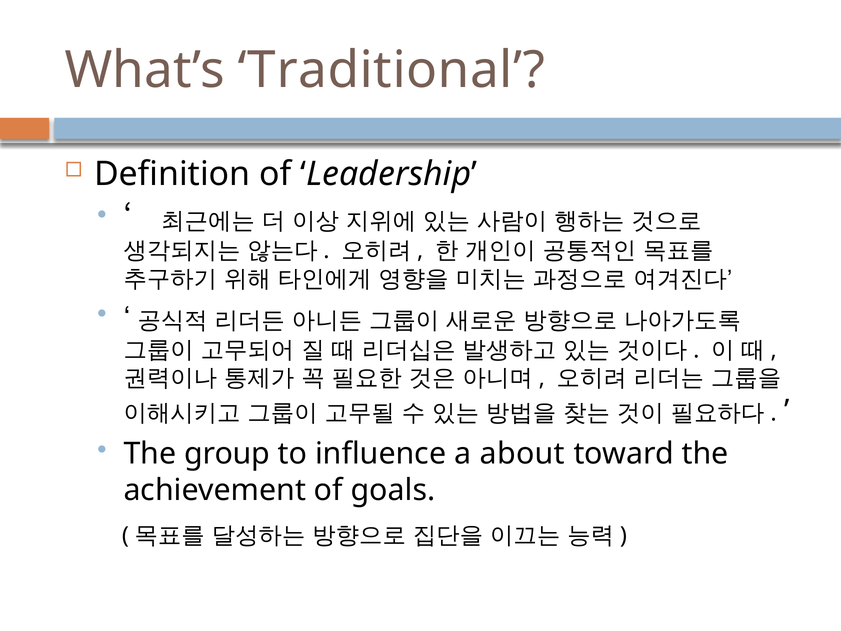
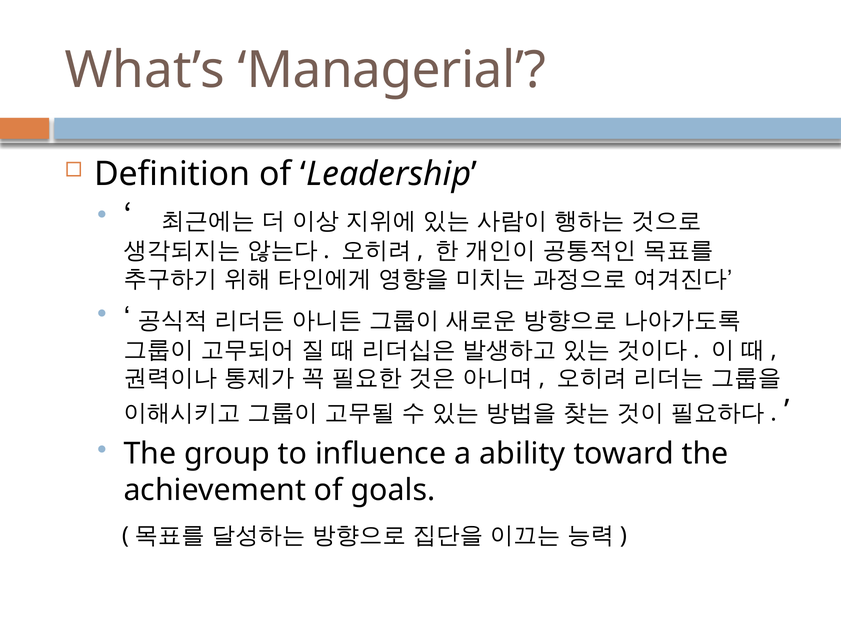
Traditional: Traditional -> Managerial
about: about -> ability
